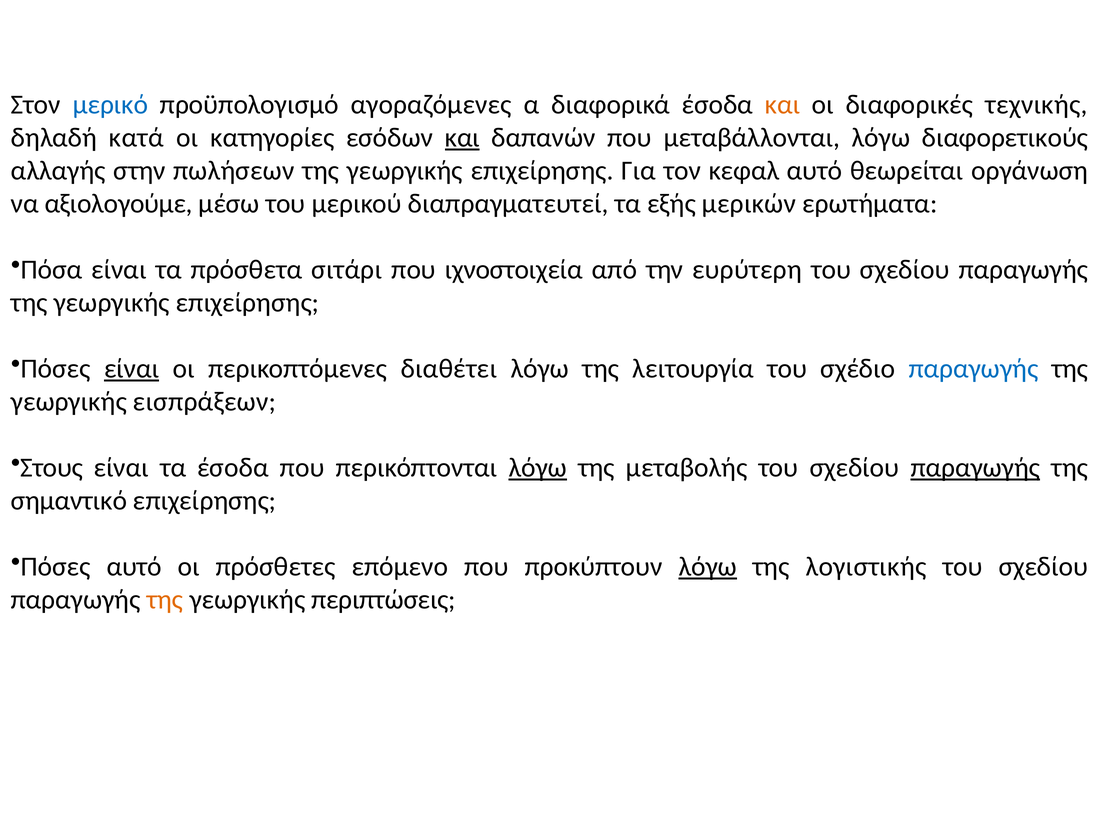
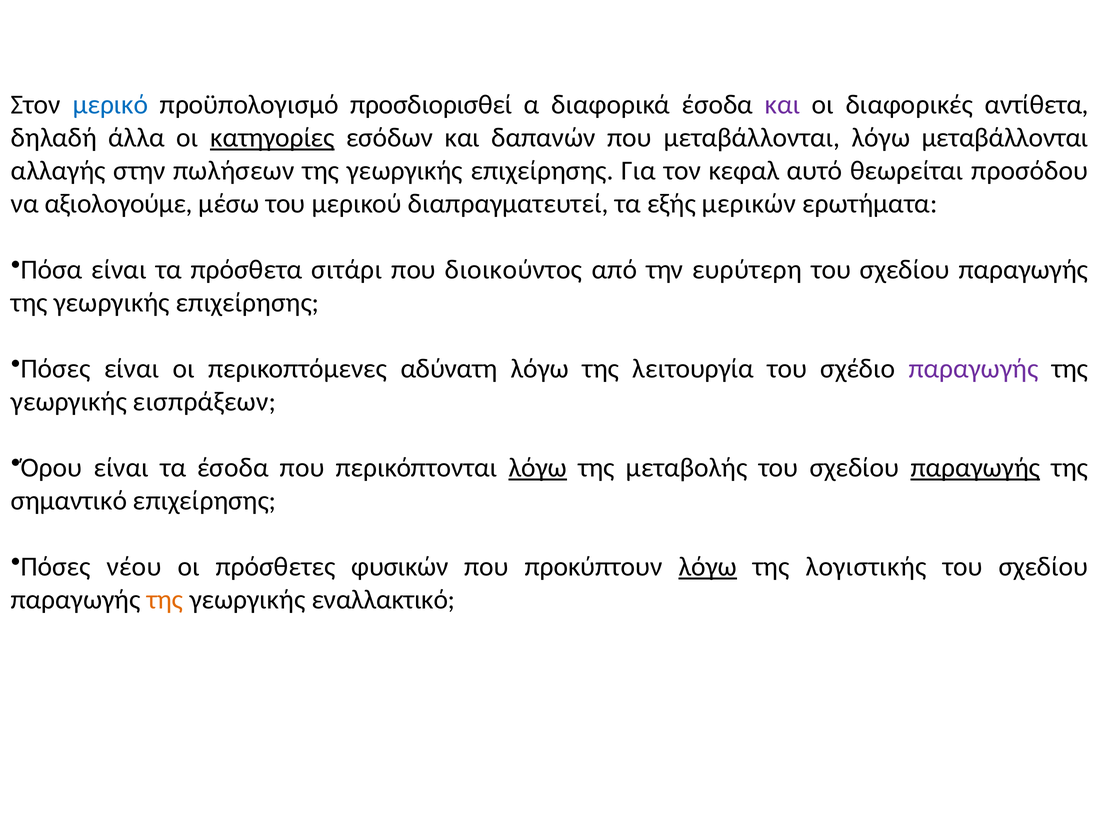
αγοραζόμενες: αγοραζόμενες -> προσδιορισθεί
και at (783, 105) colour: orange -> purple
τεχνικής: τεχνικής -> αντίθετα
κατά: κατά -> άλλα
κατηγορίες underline: none -> present
και at (462, 138) underline: present -> none
λόγω διαφορετικούς: διαφορετικούς -> μεταβάλλονται
οργάνωση: οργάνωση -> προσόδου
ιχνοστοιχεία: ιχνοστοιχεία -> διοικούντος
είναι at (132, 369) underline: present -> none
διαθέτει: διαθέτει -> αδύνατη
παραγωγής at (973, 369) colour: blue -> purple
Στους: Στους -> Όρου
Πόσες αυτό: αυτό -> νέου
επόμενο: επόμενο -> φυσικών
περιπτώσεις: περιπτώσεις -> εναλλακτικό
